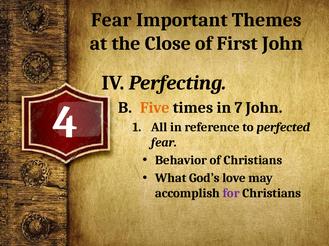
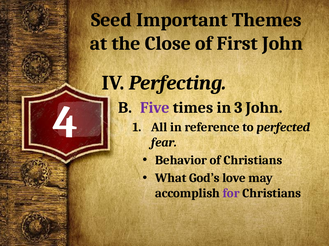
Fear at (111, 20): Fear -> Seed
Five colour: orange -> purple
7: 7 -> 3
